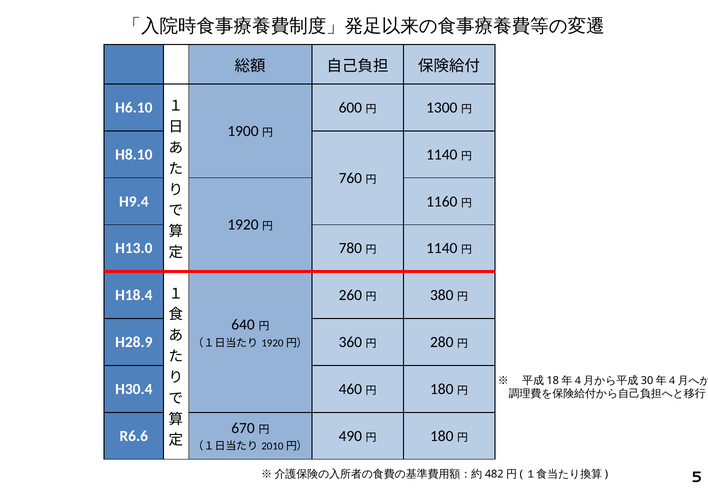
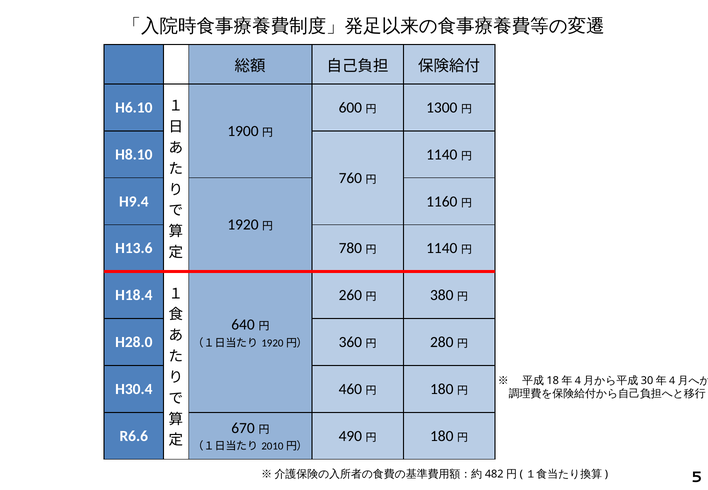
H13.0: H13.0 -> H13.6
H28.9: H28.9 -> H28.0
